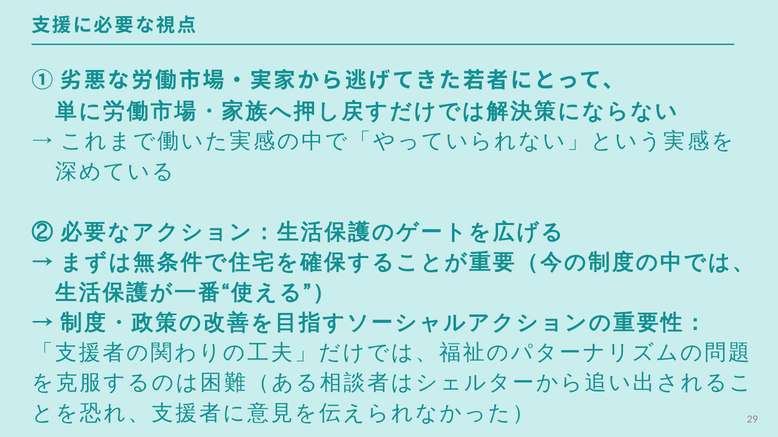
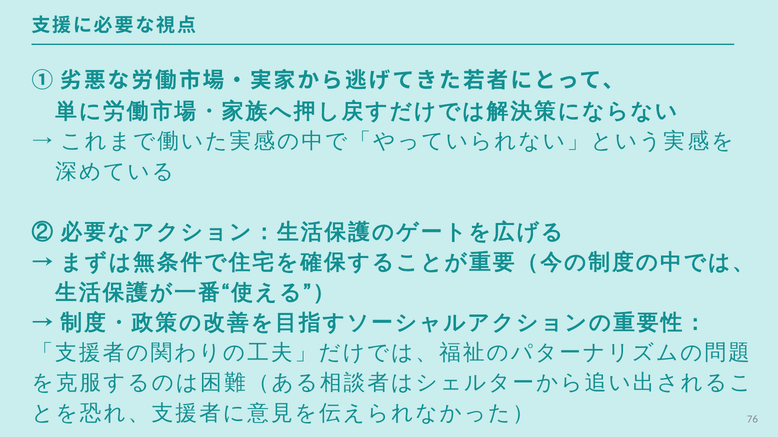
29: 29 -> 76
